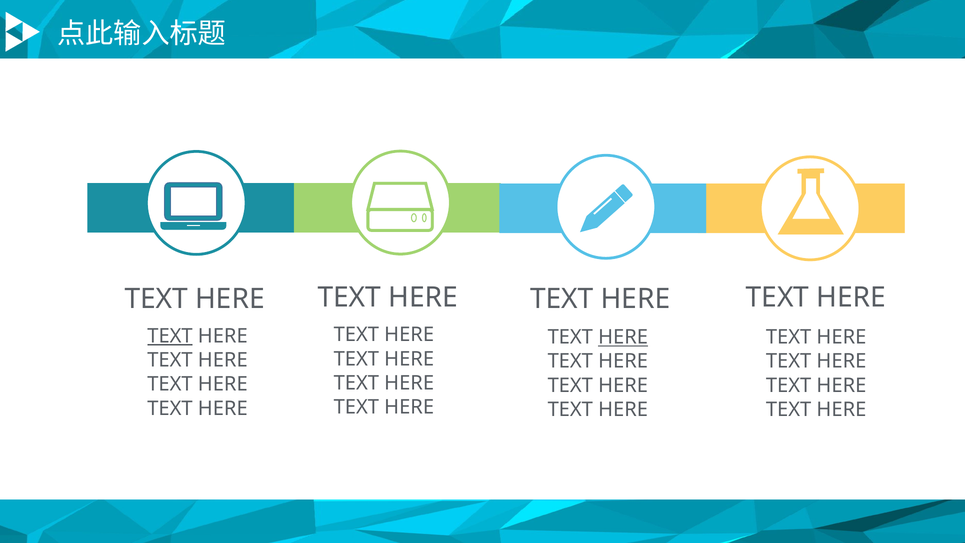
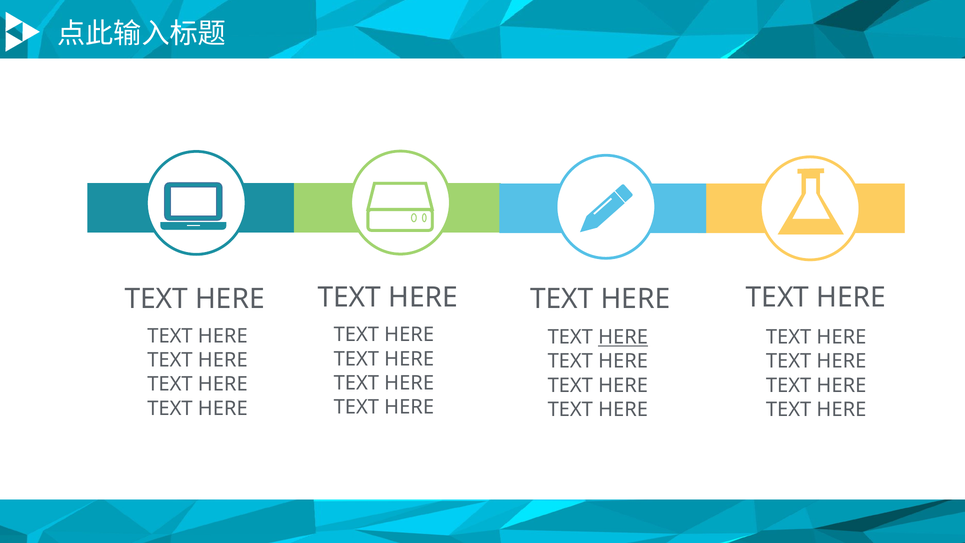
TEXT at (170, 336) underline: present -> none
